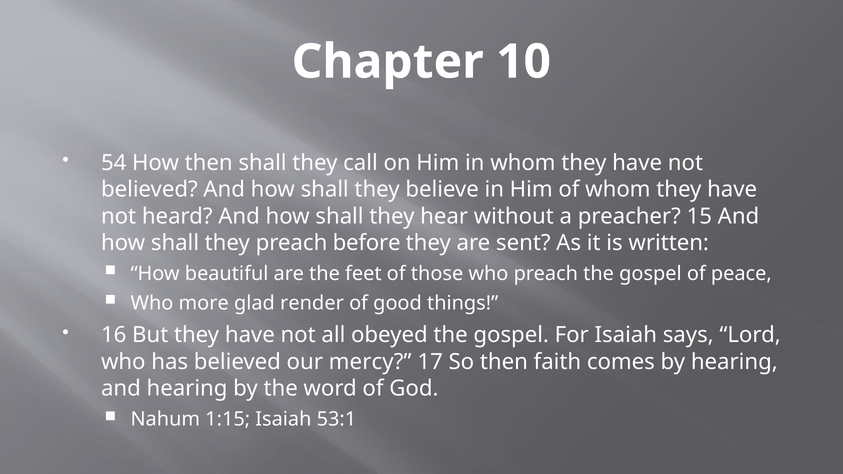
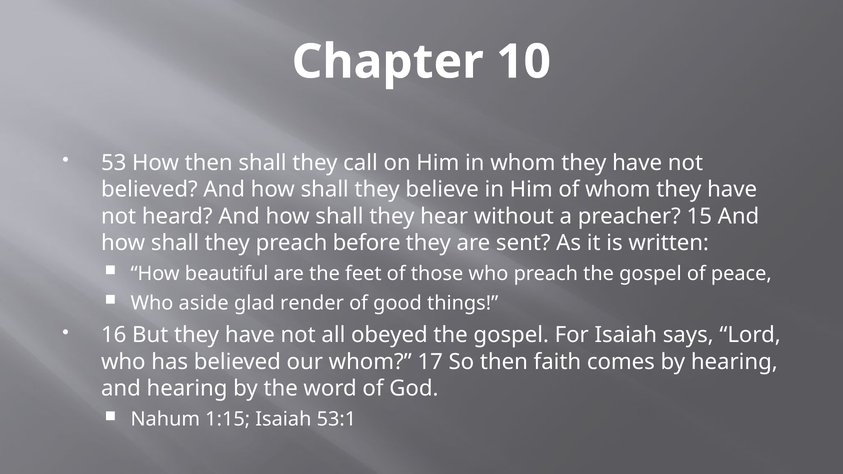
54: 54 -> 53
more: more -> aside
our mercy: mercy -> whom
